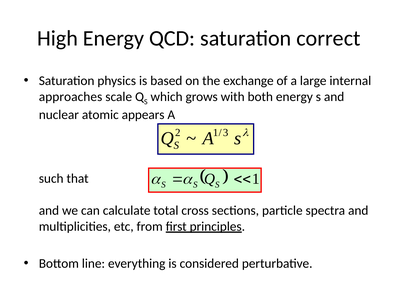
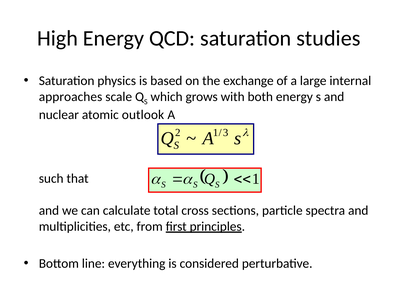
correct: correct -> studies
appears: appears -> outlook
